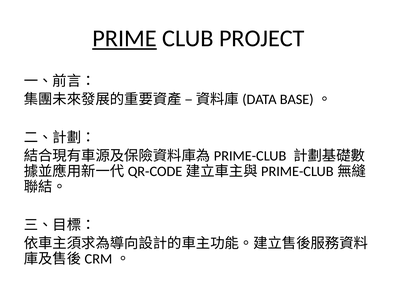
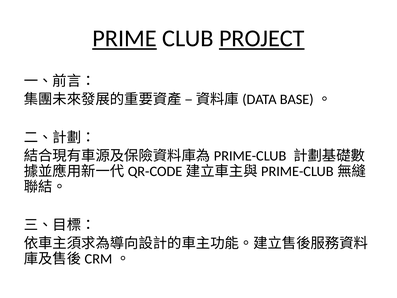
PROJECT underline: none -> present
